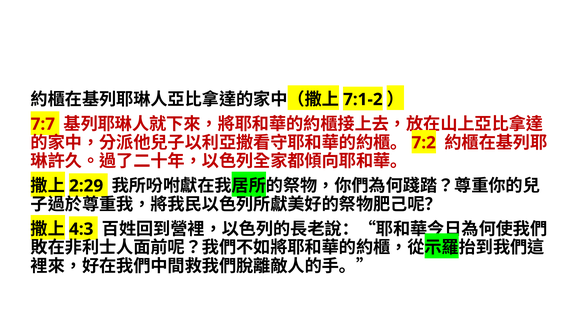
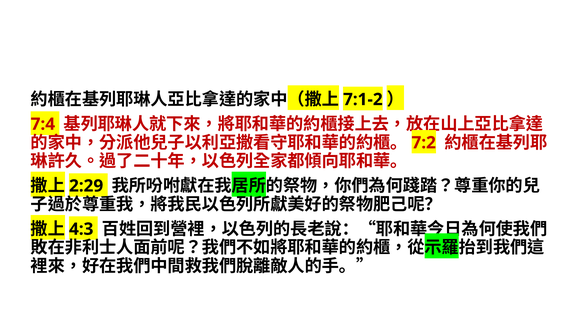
7:7: 7:7 -> 7:4
